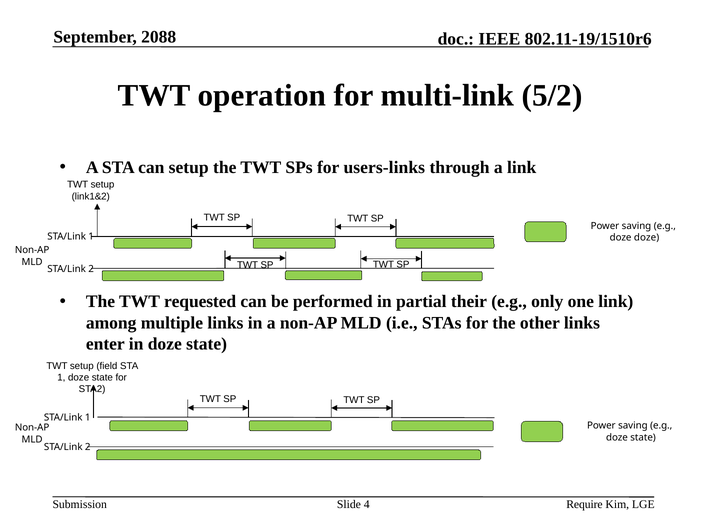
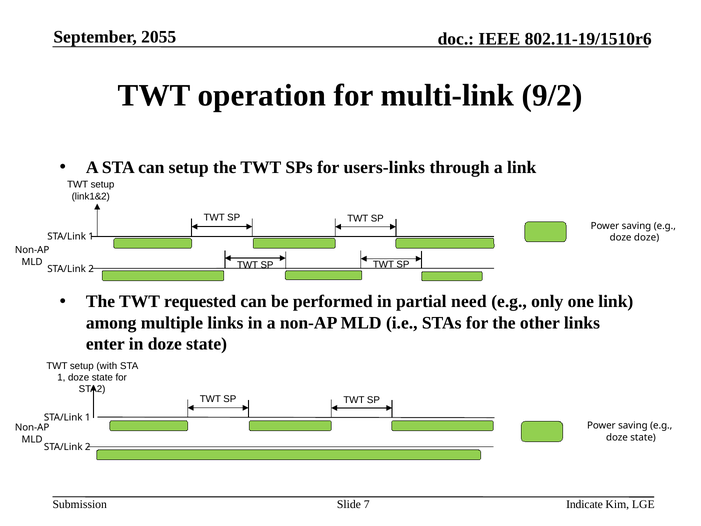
2088: 2088 -> 2055
5/2: 5/2 -> 9/2
their: their -> need
field: field -> with
4: 4 -> 7
Require: Require -> Indicate
